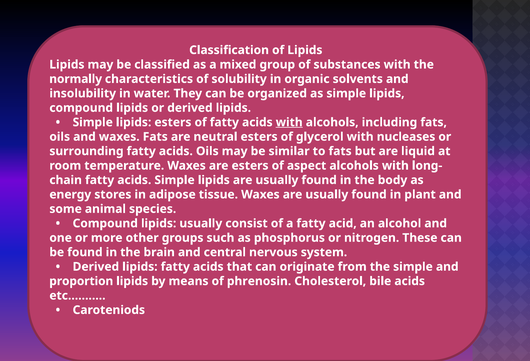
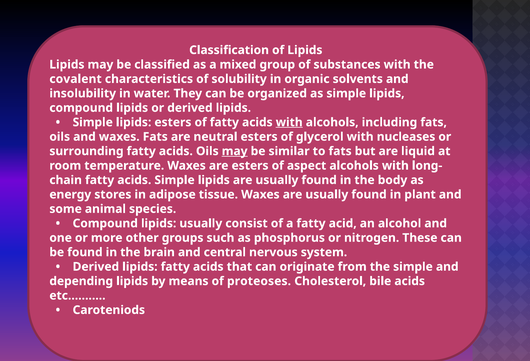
normally: normally -> covalent
may at (235, 151) underline: none -> present
proportion: proportion -> depending
phrenosin: phrenosin -> proteoses
